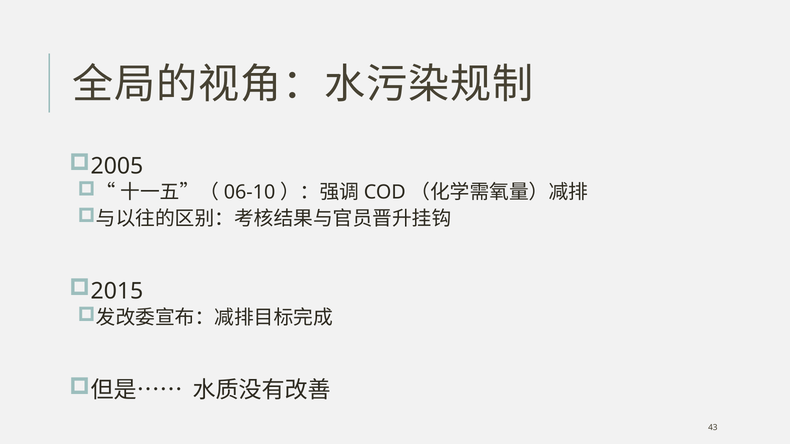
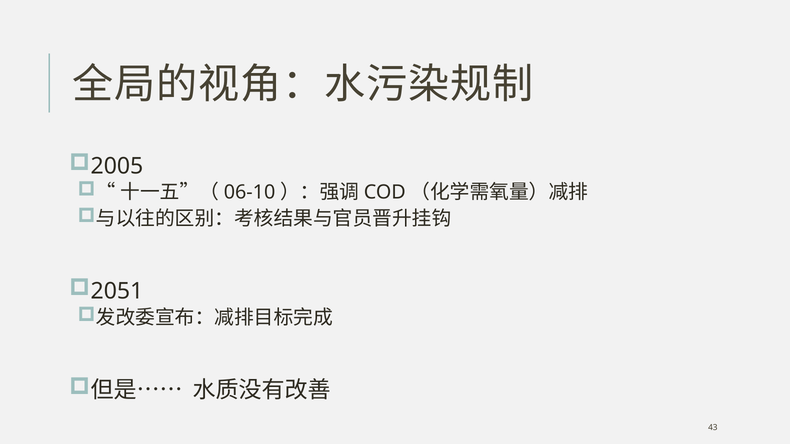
2015: 2015 -> 2051
